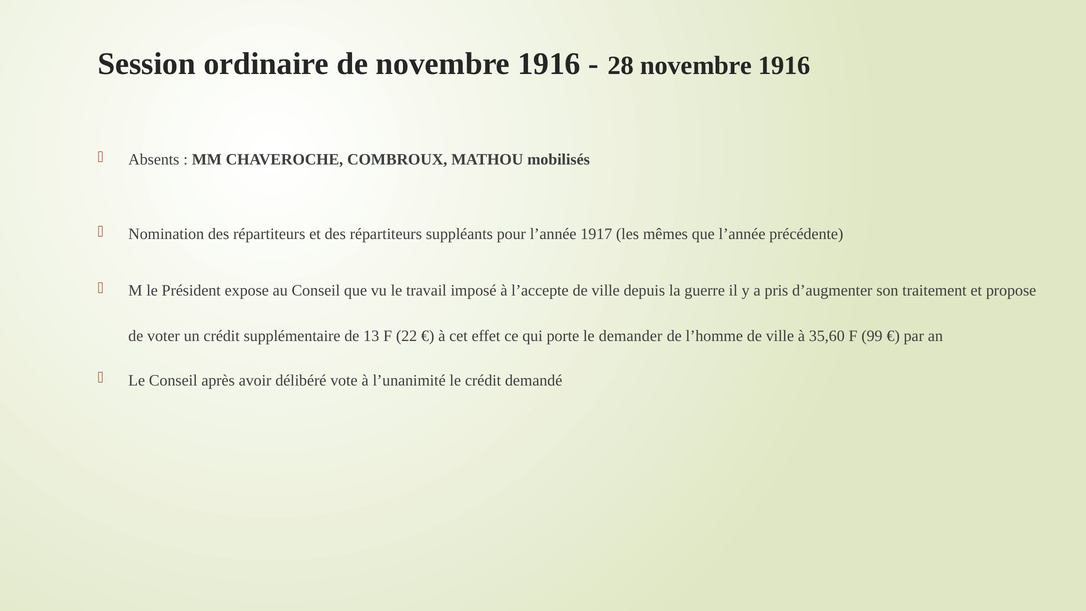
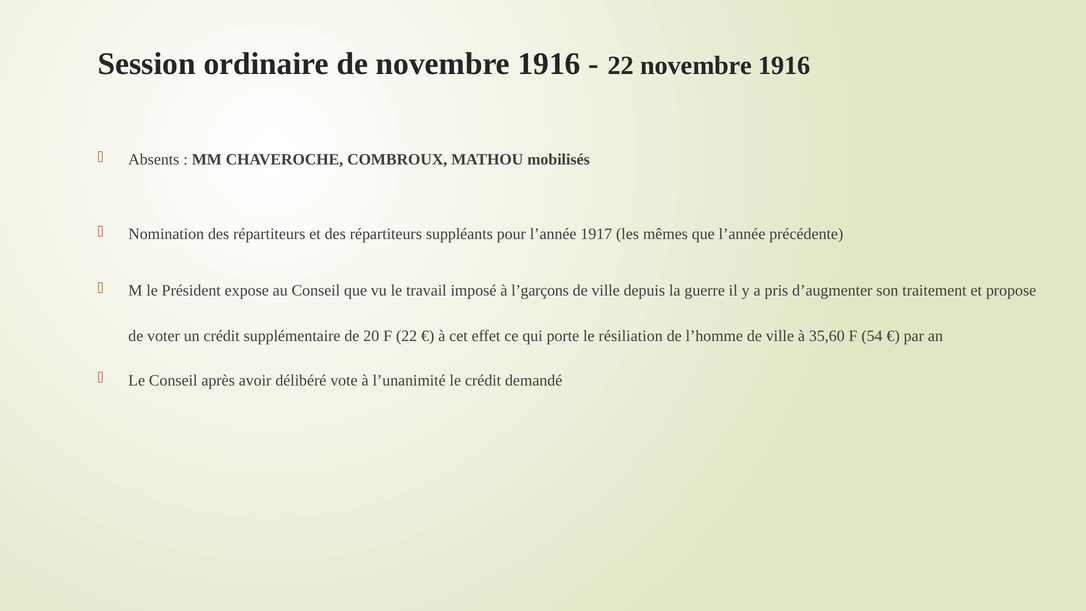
28 at (621, 66): 28 -> 22
l’accepte: l’accepte -> l’garçons
13: 13 -> 20
demander: demander -> résiliation
99: 99 -> 54
